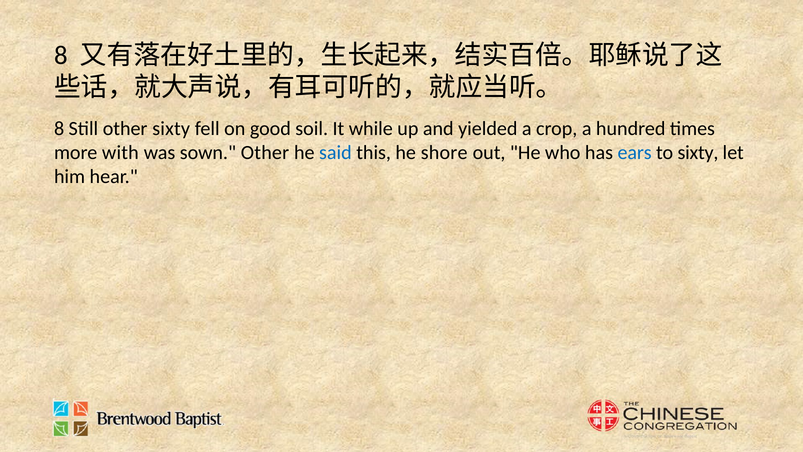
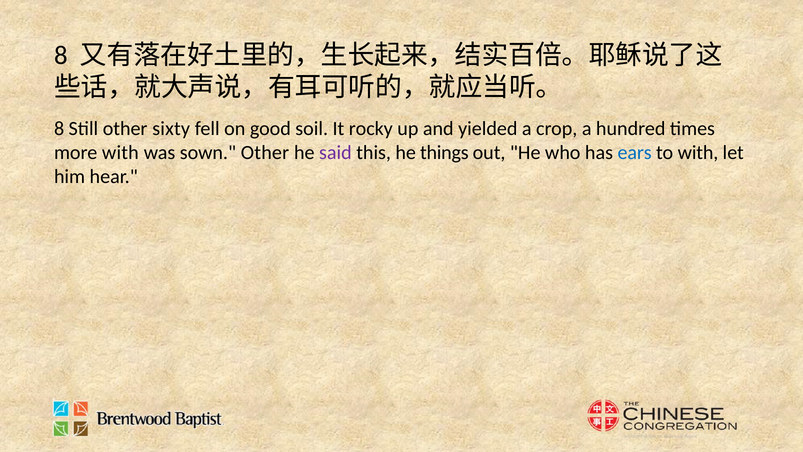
while: while -> rocky
said colour: blue -> purple
shore: shore -> things
to sixty: sixty -> with
